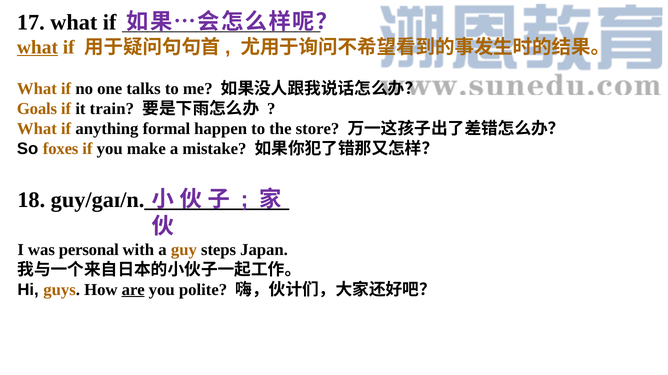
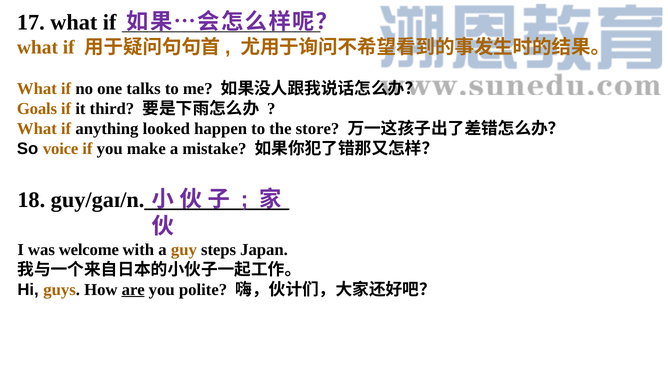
what at (37, 47) underline: present -> none
train: train -> third
formal: formal -> looked
foxes: foxes -> voice
personal: personal -> welcome
